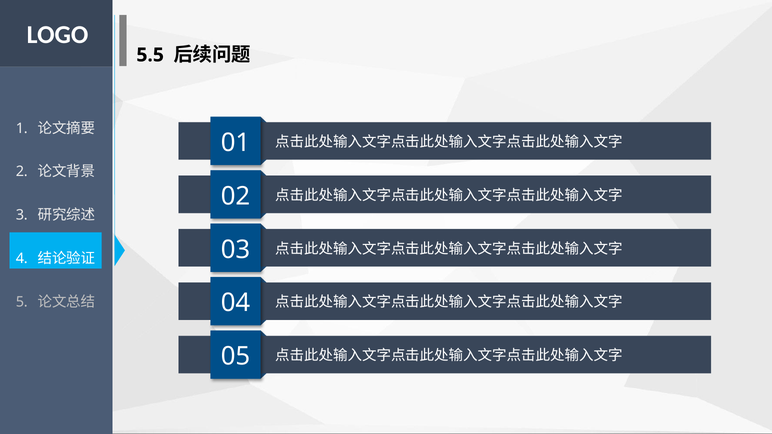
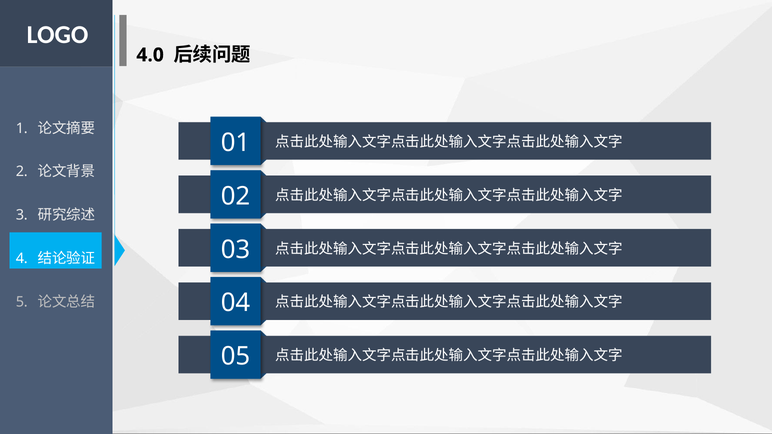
5.5: 5.5 -> 4.0
